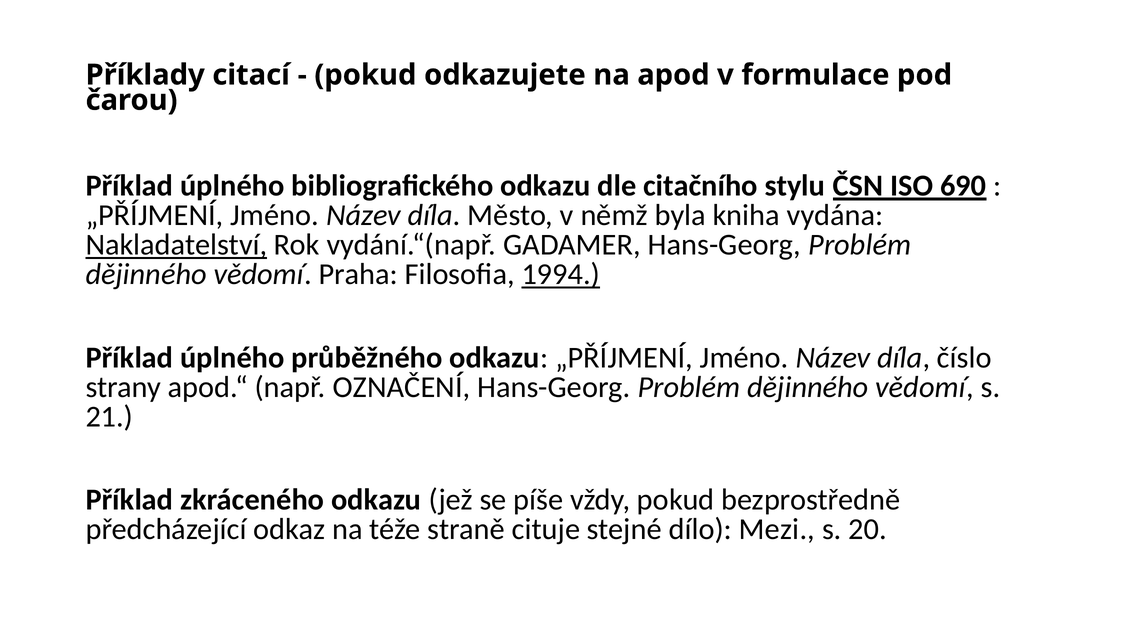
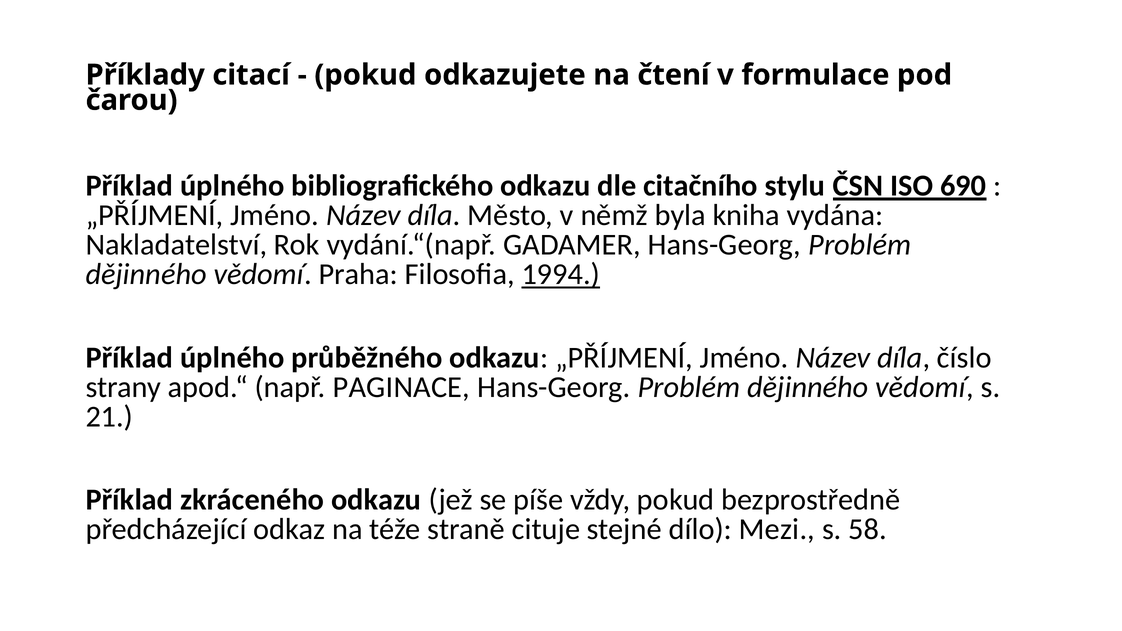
apod: apod -> čtení
Nakladatelství underline: present -> none
OZNAČENÍ: OZNAČENÍ -> PAGINACE
20: 20 -> 58
